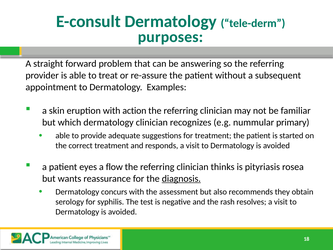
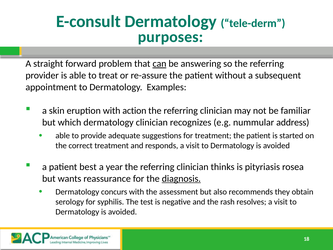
can underline: none -> present
primary: primary -> address
eyes: eyes -> best
flow: flow -> year
